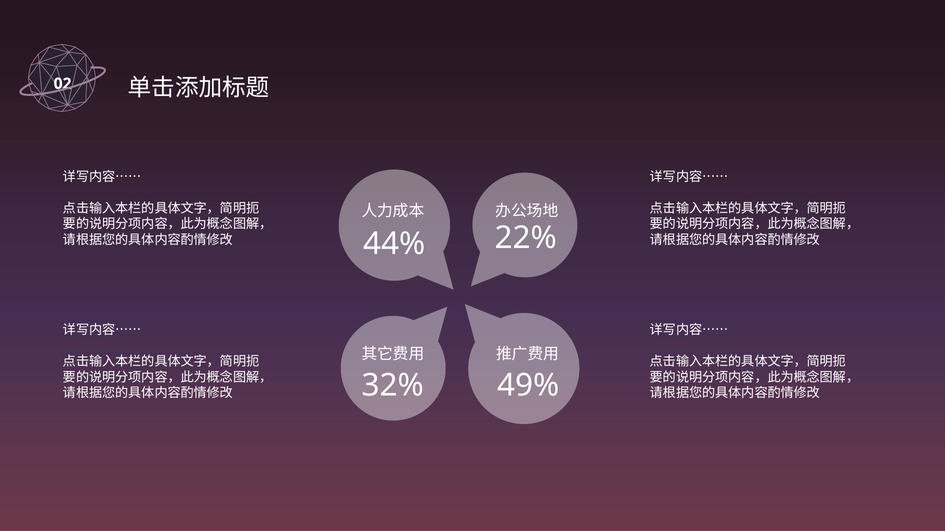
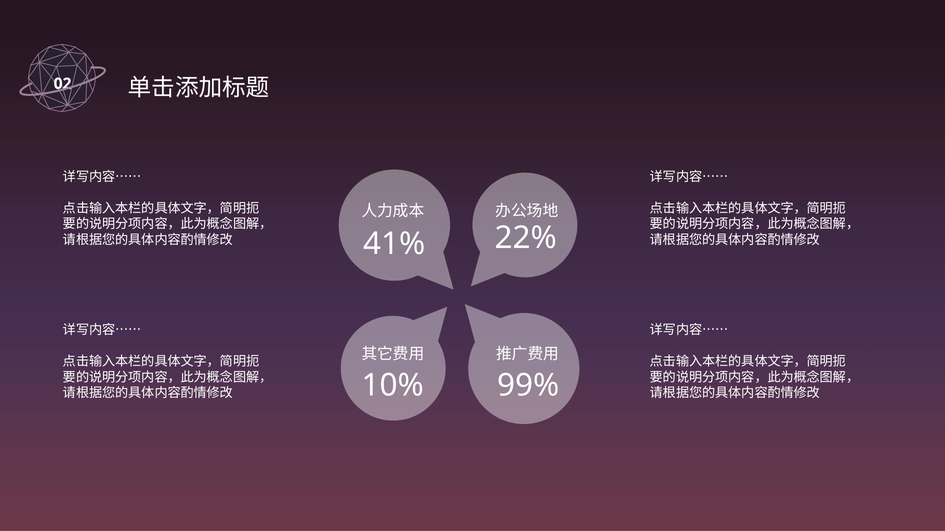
44%: 44% -> 41%
32%: 32% -> 10%
49%: 49% -> 99%
